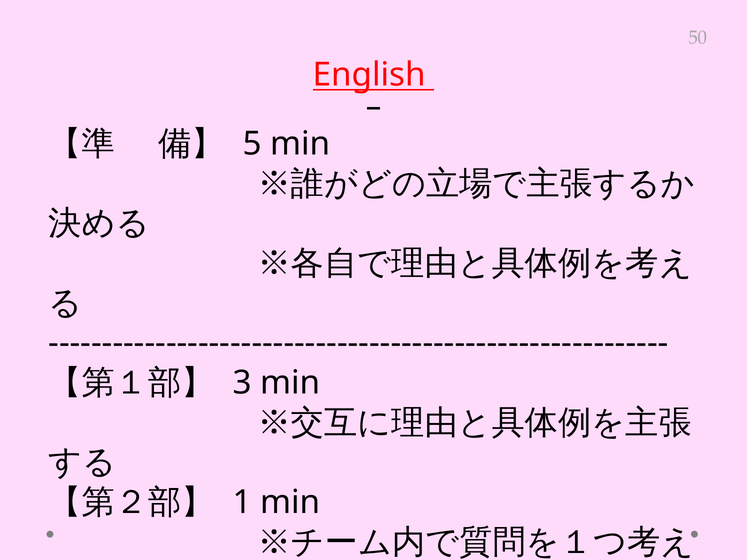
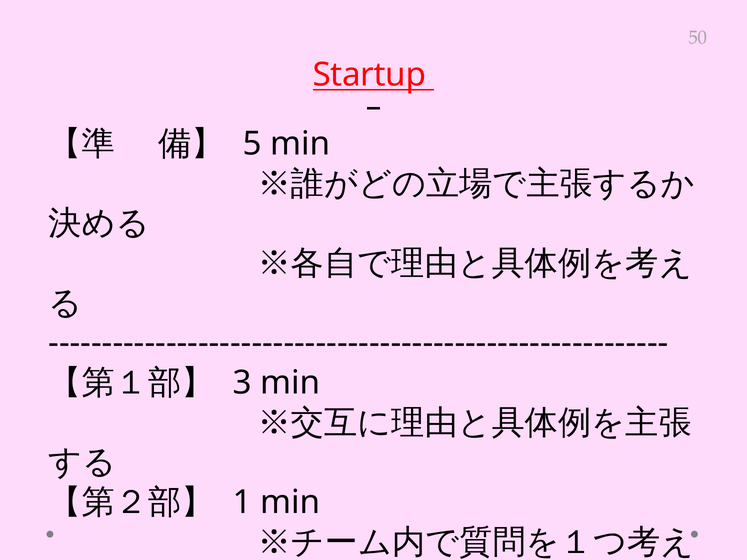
English: English -> Startup
